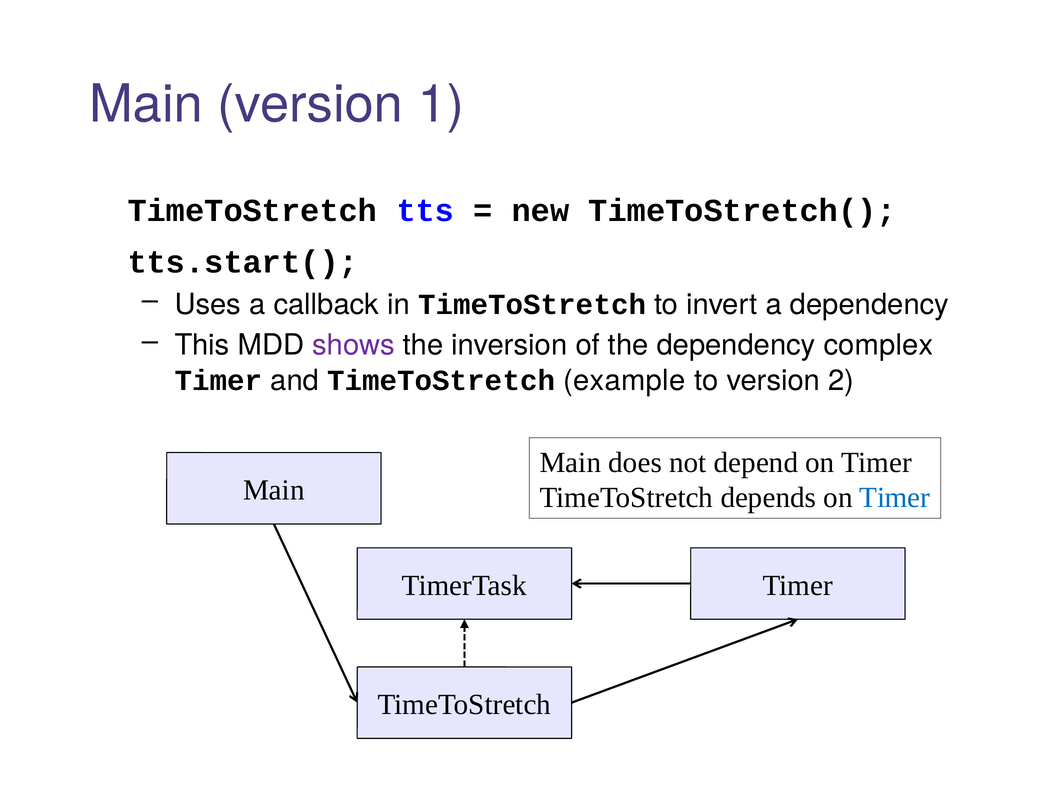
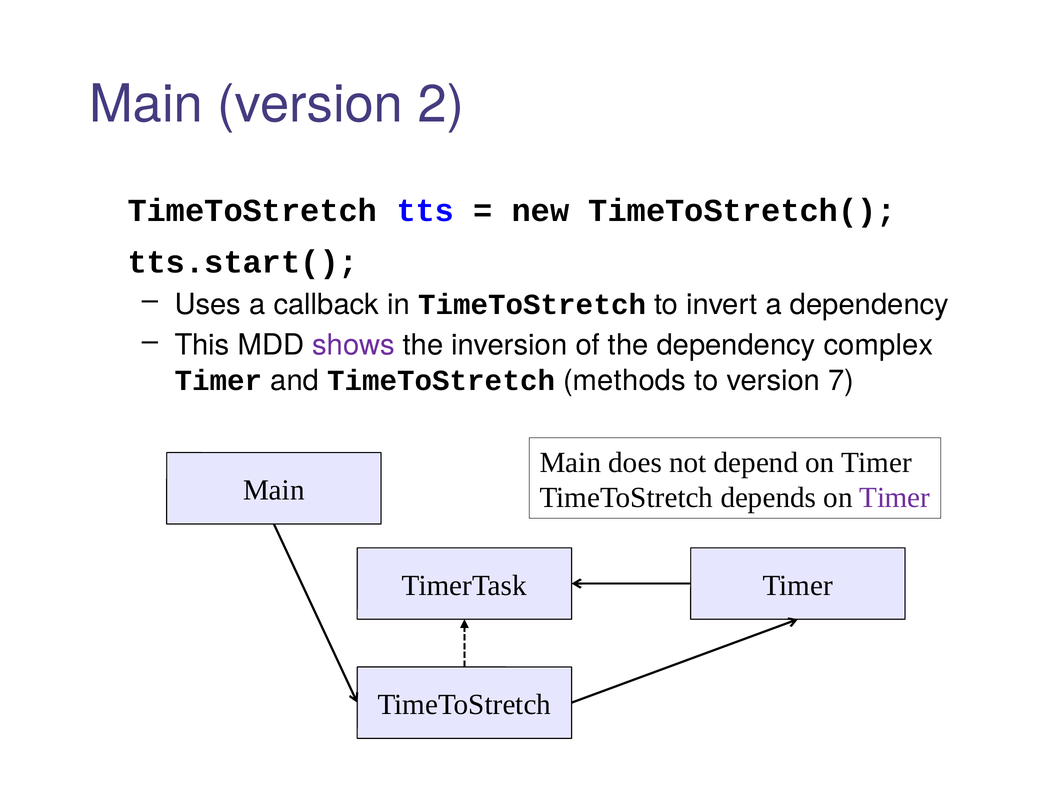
1: 1 -> 2
example: example -> methods
2: 2 -> 7
Timer at (895, 497) colour: blue -> purple
